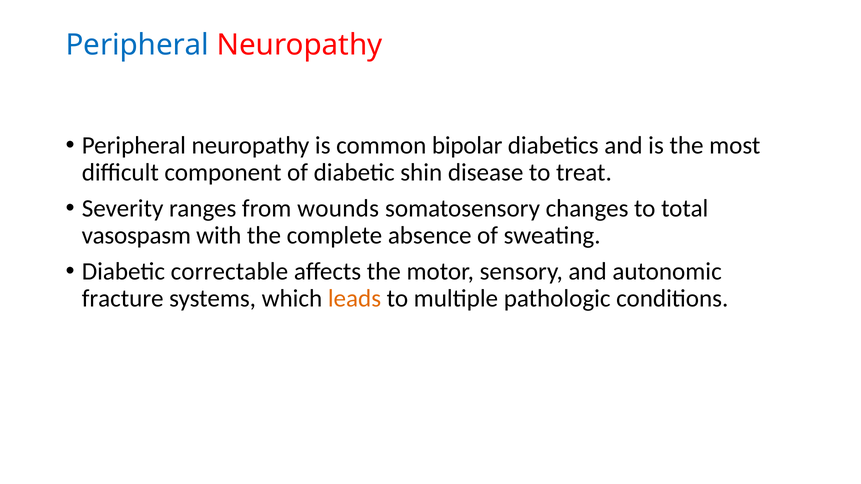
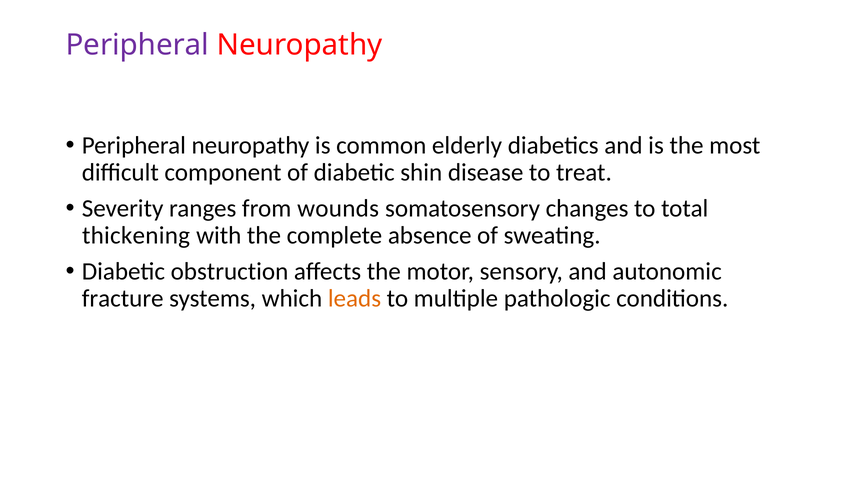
Peripheral at (137, 45) colour: blue -> purple
bipolar: bipolar -> elderly
vasospasm: vasospasm -> thickening
correctable: correctable -> obstruction
